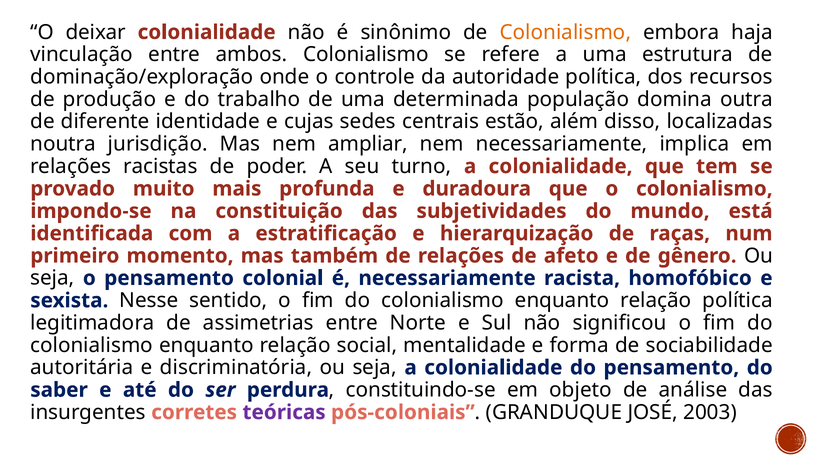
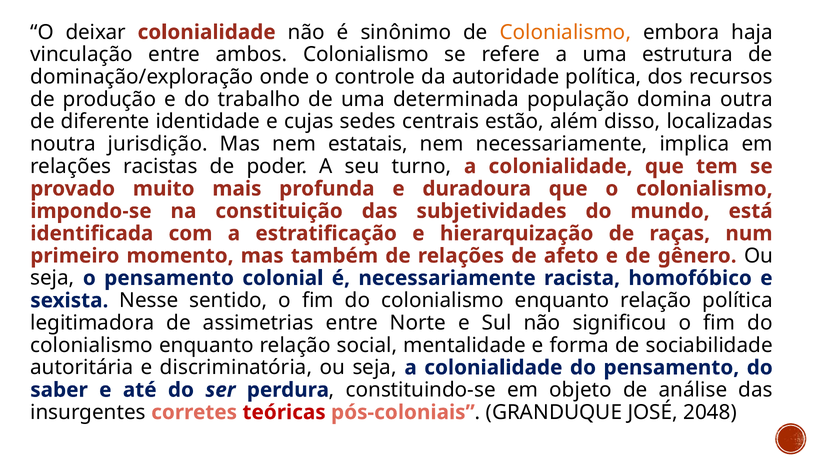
ampliar: ampliar -> estatais
teóricas colour: purple -> red
2003: 2003 -> 2048
